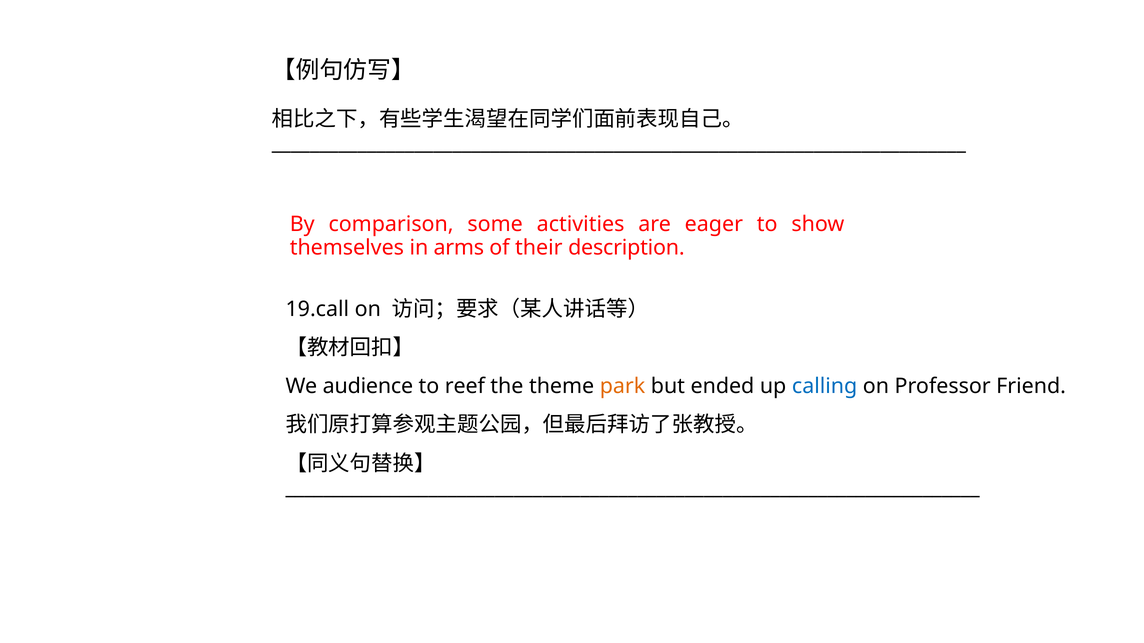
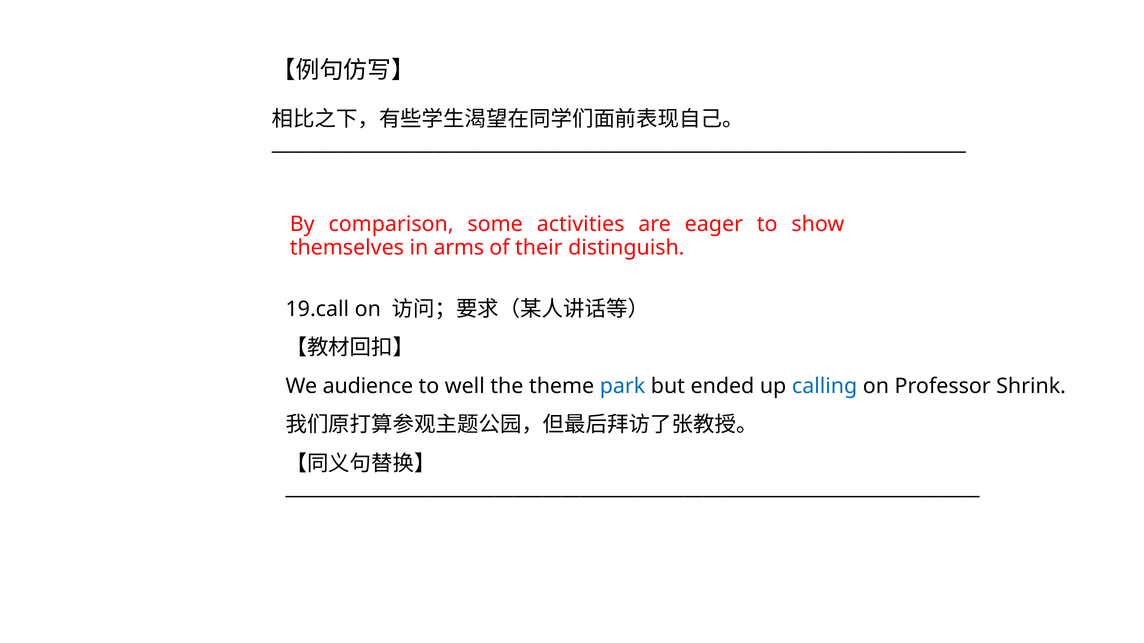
description: description -> distinguish
reef: reef -> well
park colour: orange -> blue
Friend: Friend -> Shrink
